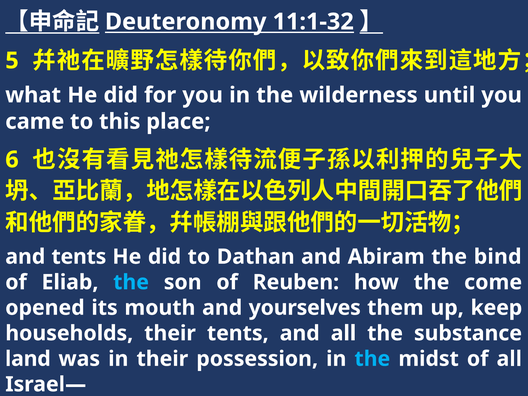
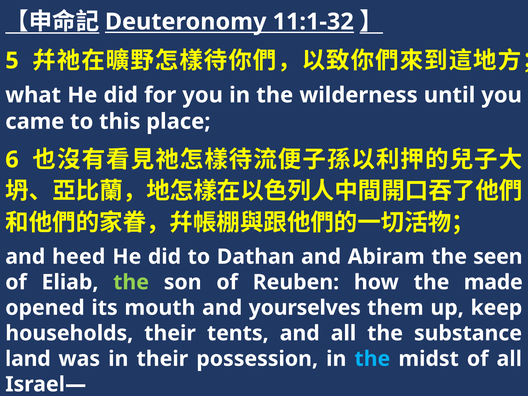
and tents: tents -> heed
bind: bind -> seen
the at (131, 282) colour: light blue -> light green
come: come -> made
